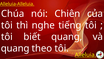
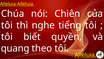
biết quang: quang -> quyền
